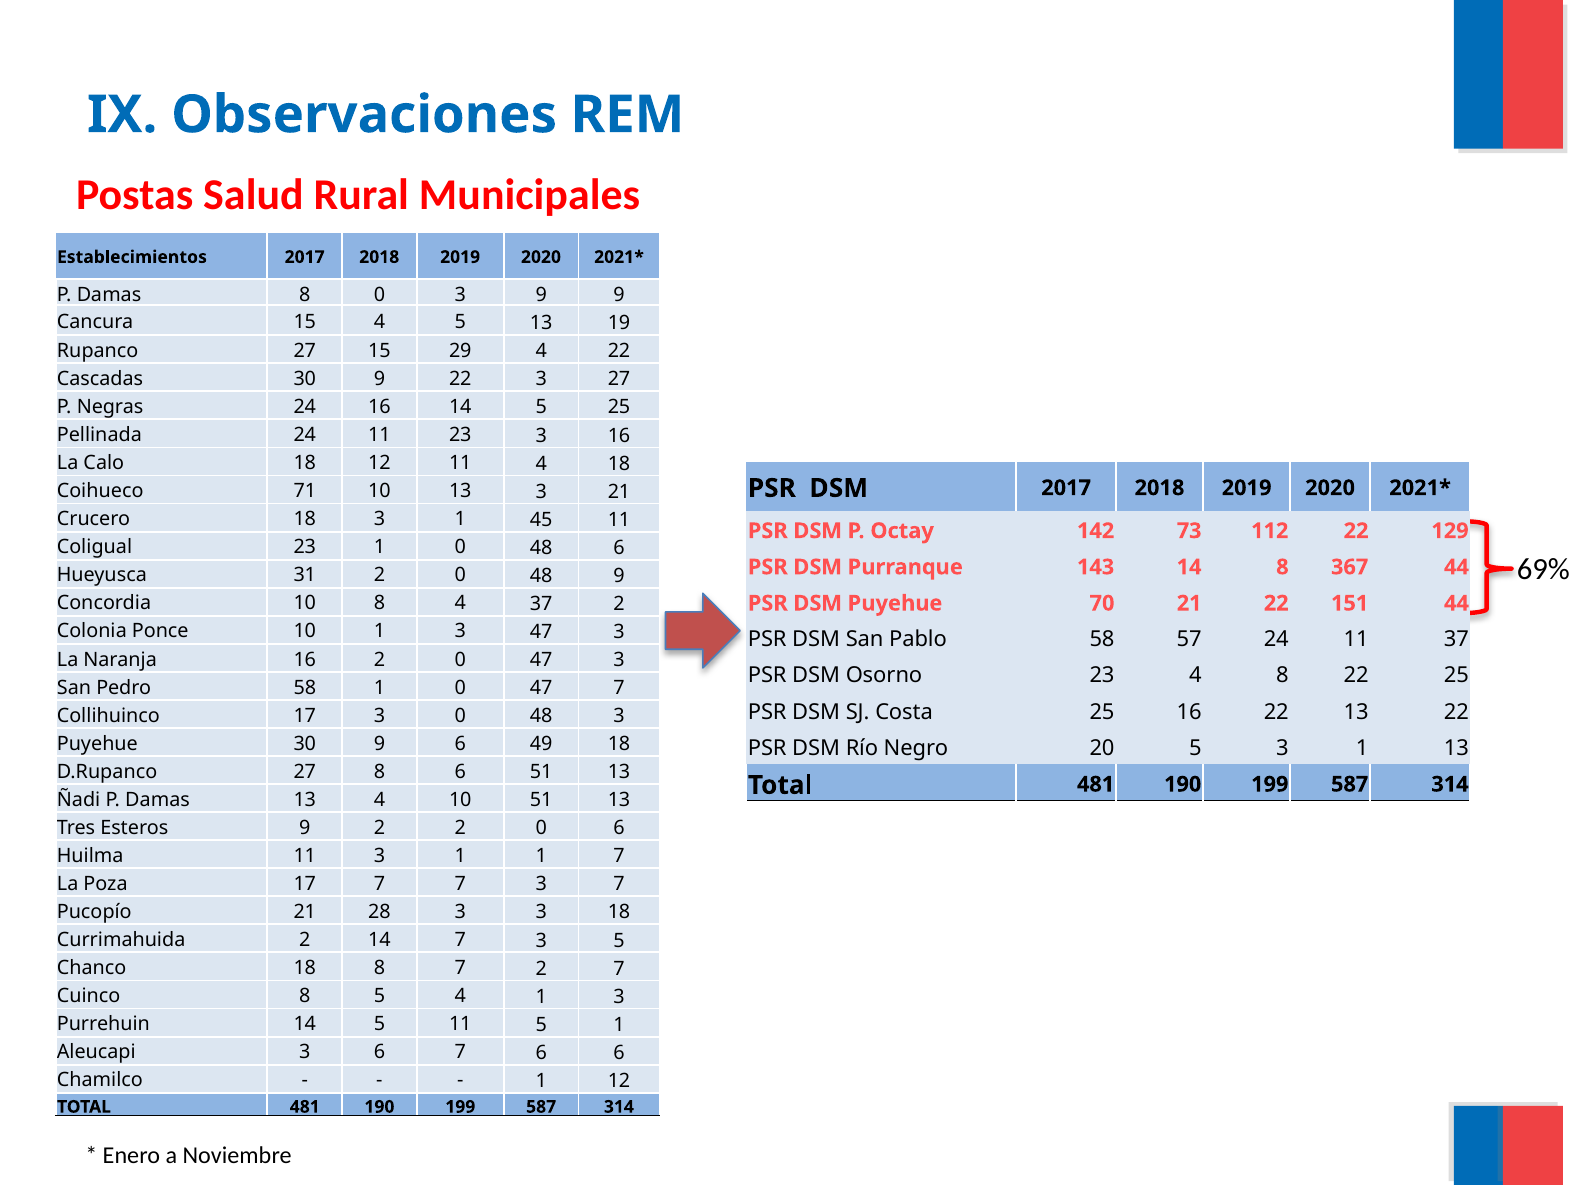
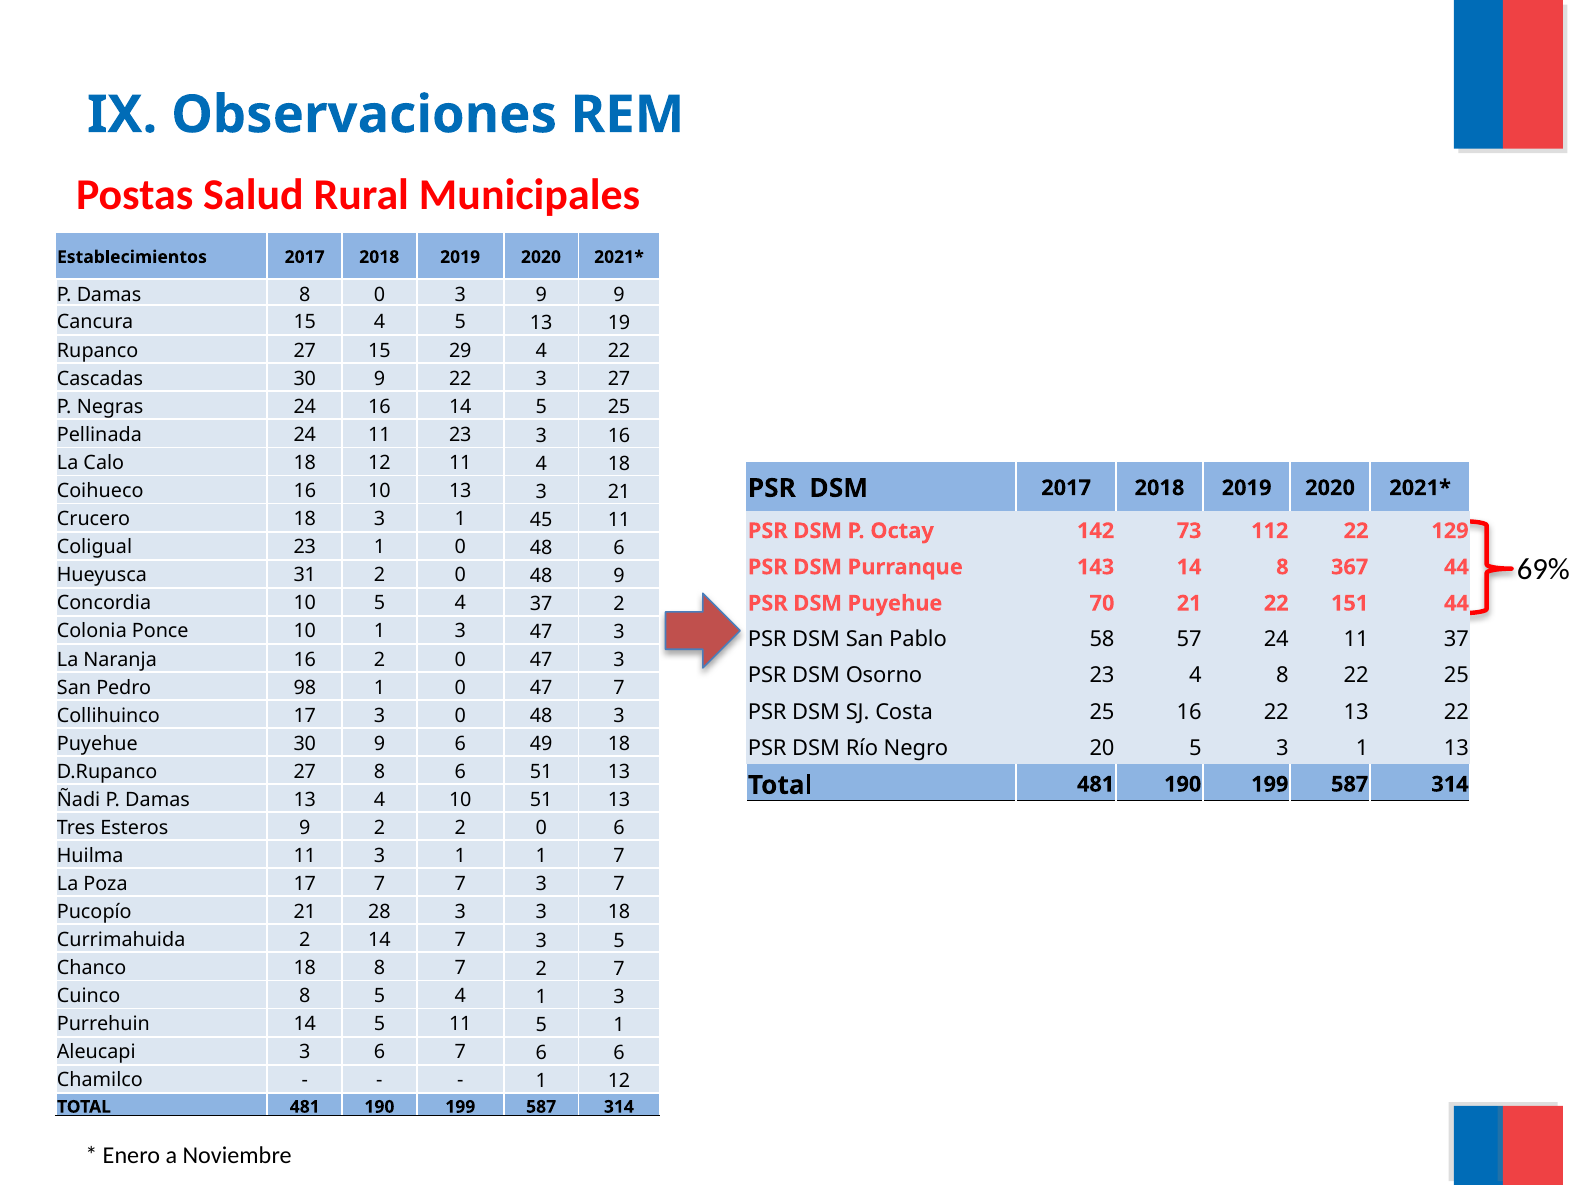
Coihueco 71: 71 -> 16
10 8: 8 -> 5
Pedro 58: 58 -> 98
